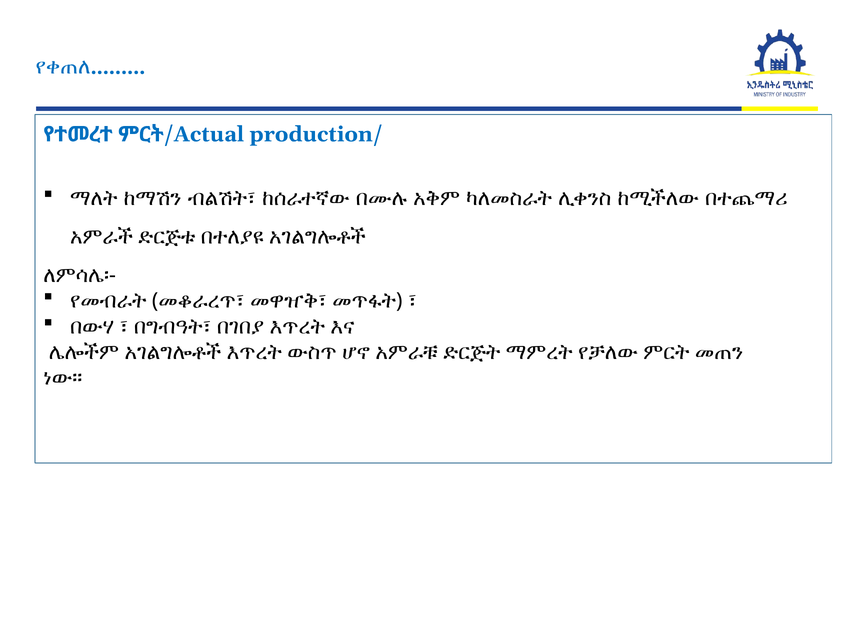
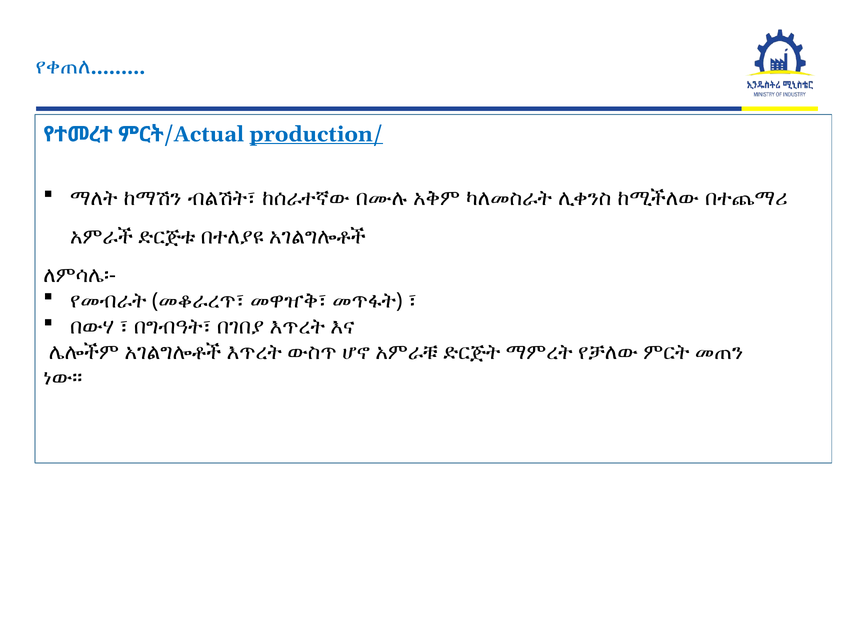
production/ underline: none -> present
